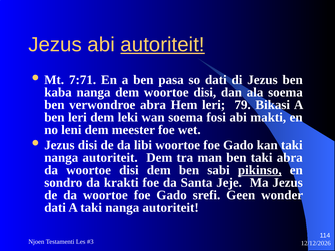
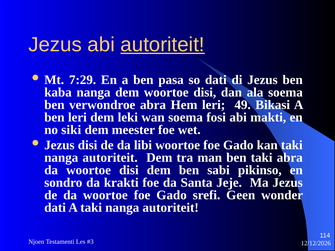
7:71: 7:71 -> 7:29
79: 79 -> 49
leni: leni -> siki
pikinso underline: present -> none
